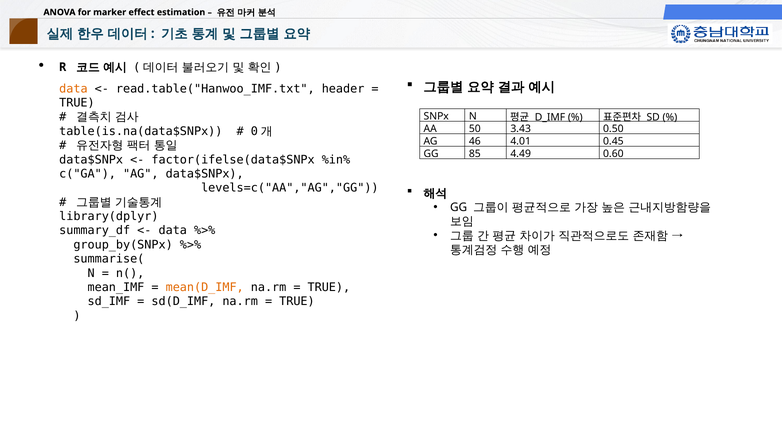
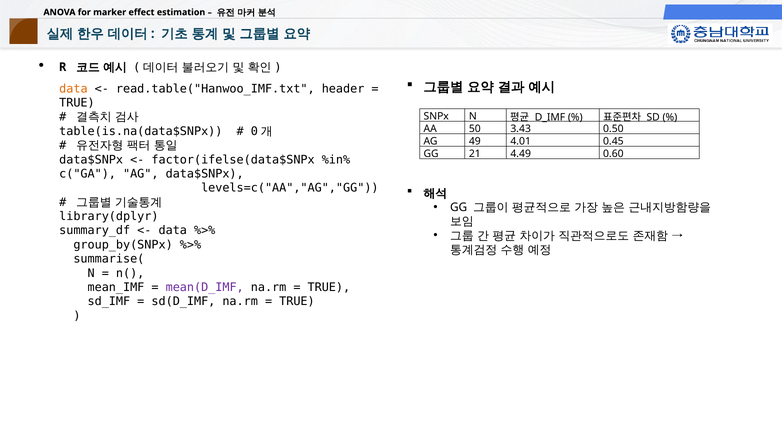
46: 46 -> 49
85: 85 -> 21
mean(D_IMF colour: orange -> purple
